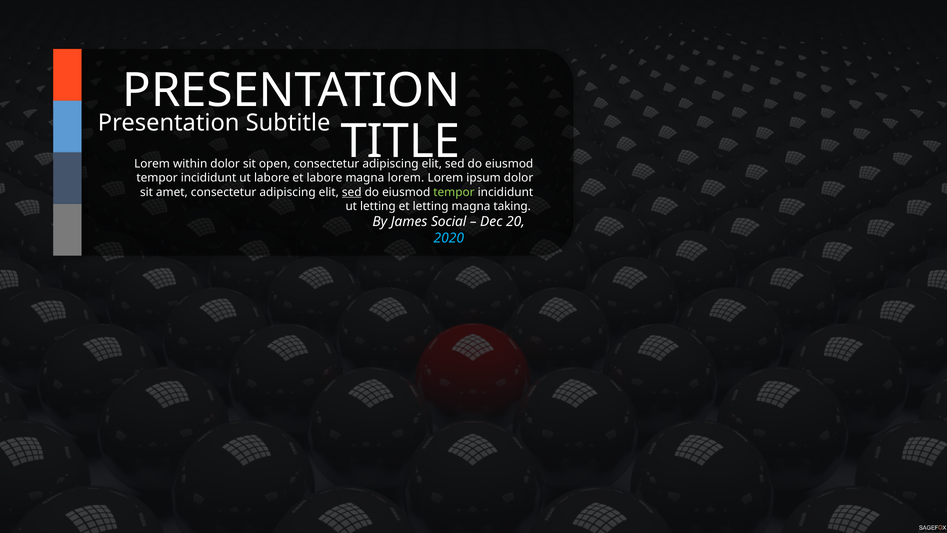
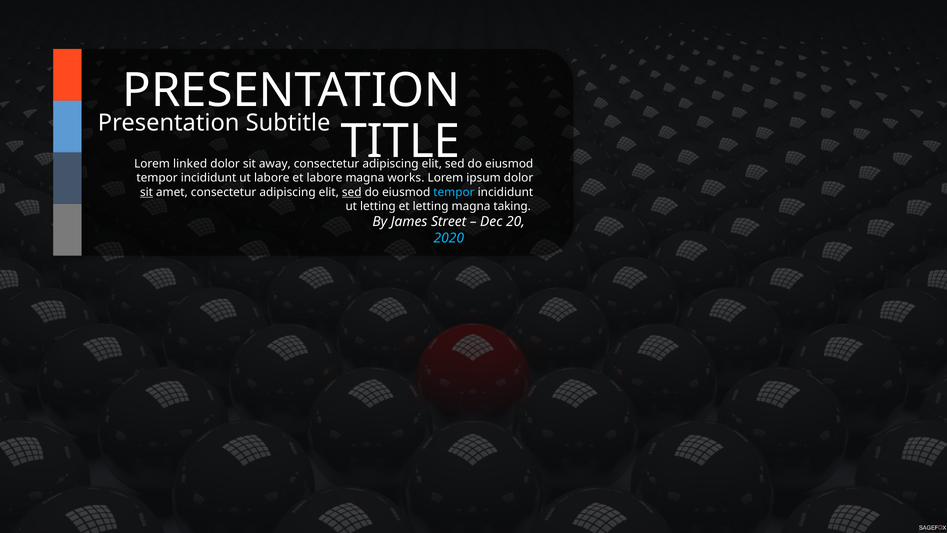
within: within -> linked
open: open -> away
magna lorem: lorem -> works
sit at (146, 192) underline: none -> present
tempor at (454, 192) colour: light green -> light blue
Social: Social -> Street
